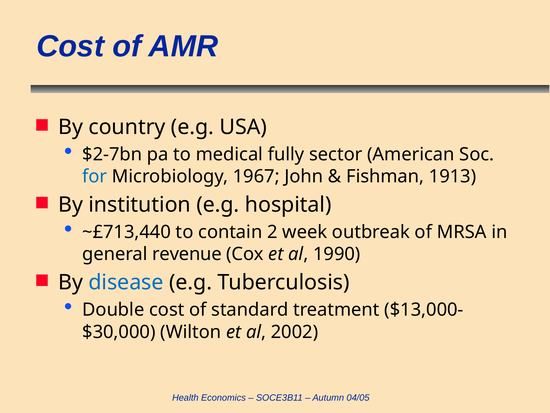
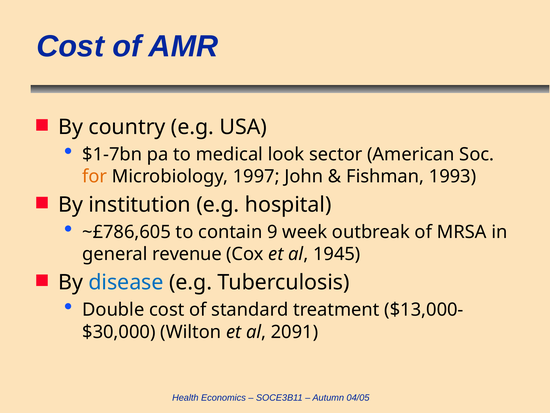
$2-7bn: $2-7bn -> $1-7bn
fully: fully -> look
for colour: blue -> orange
1967: 1967 -> 1997
1913: 1913 -> 1993
~£713,440: ~£713,440 -> ~£786,605
2: 2 -> 9
1990: 1990 -> 1945
2002: 2002 -> 2091
